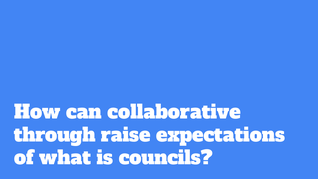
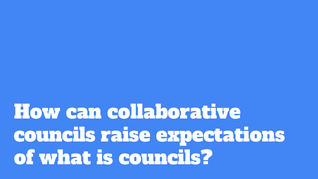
through at (55, 135): through -> councils
